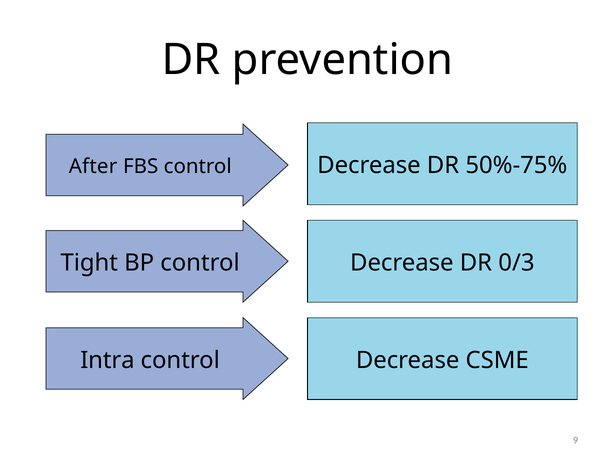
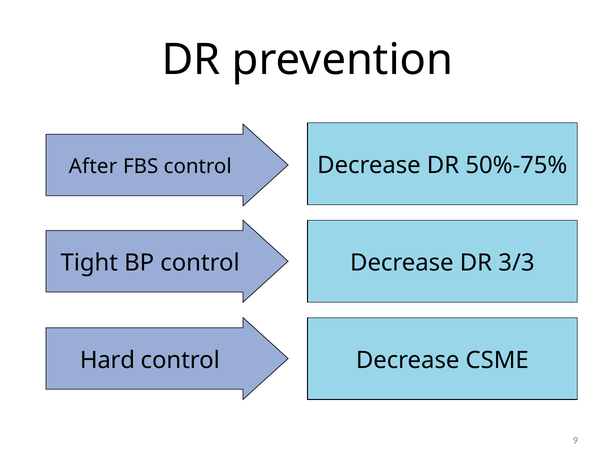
0/3: 0/3 -> 3/3
Intra: Intra -> Hard
